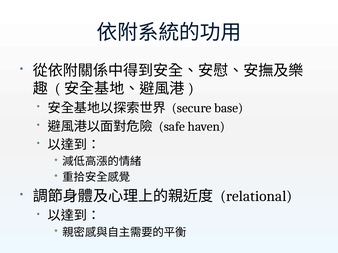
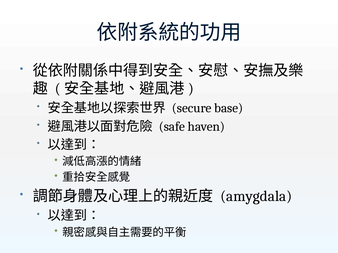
relational: relational -> amygdala
